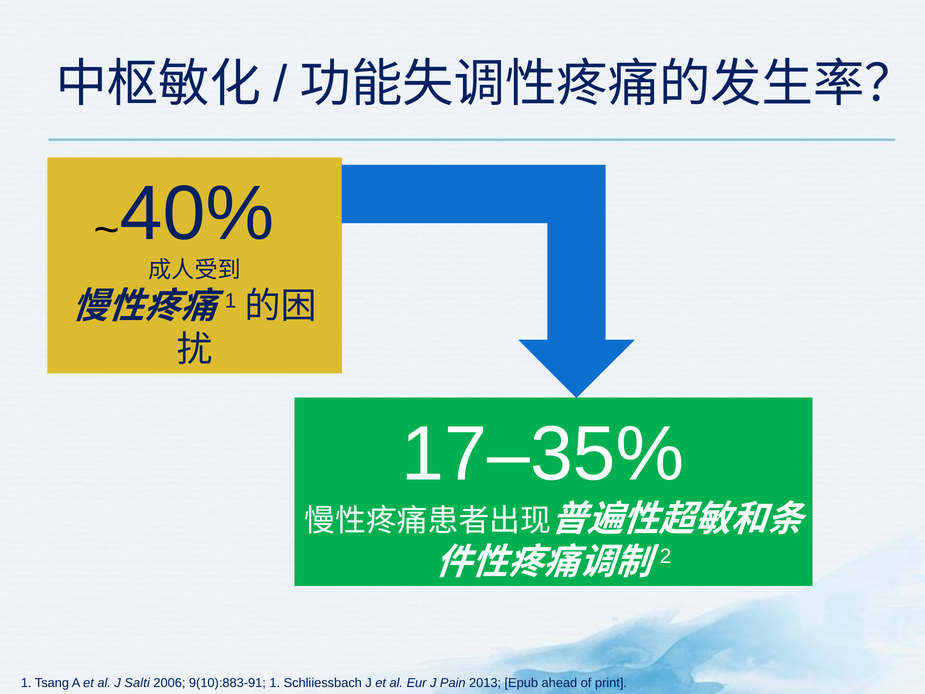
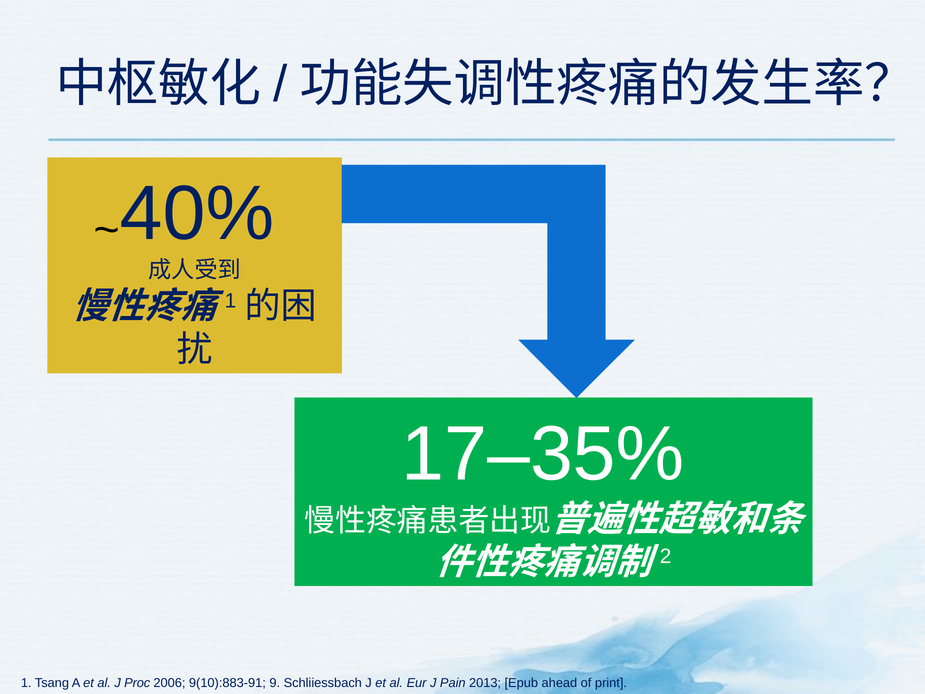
Salti: Salti -> Proc
9(10):883-91 1: 1 -> 9
